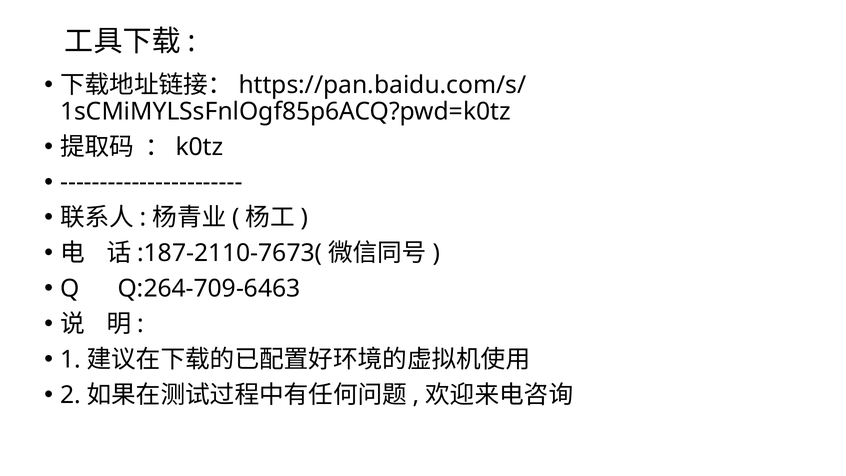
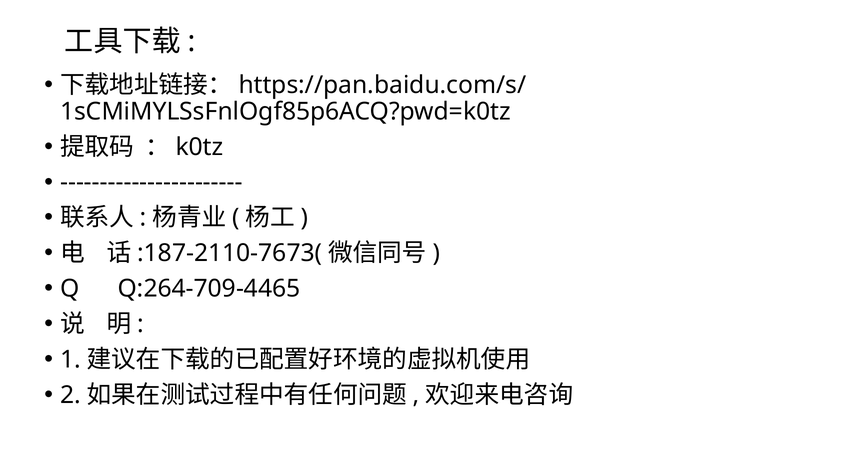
Q:264-709-6463: Q:264-709-6463 -> Q:264-709-4465
